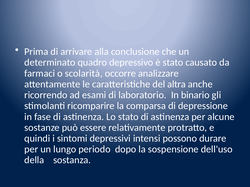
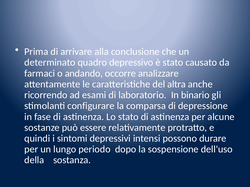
scolarità: scolarità -> andando
ricomparire: ricomparire -> configurare
